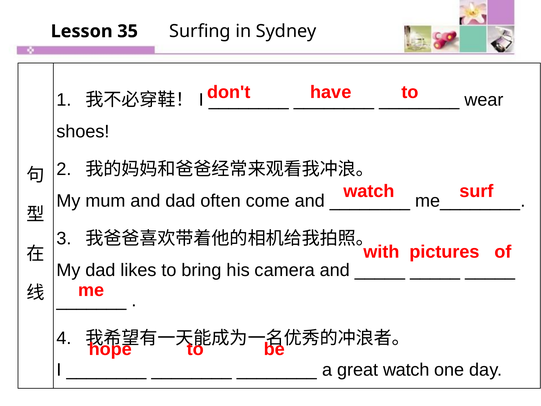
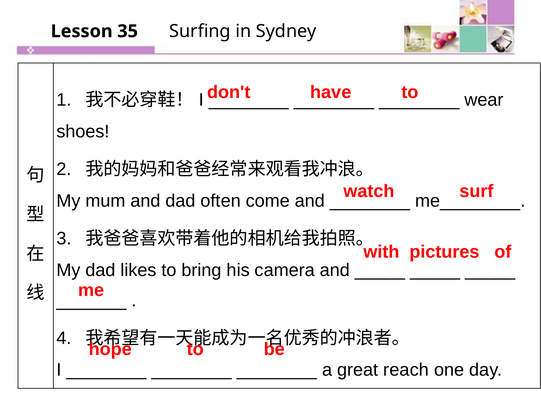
great watch: watch -> reach
